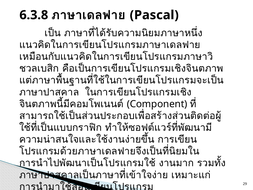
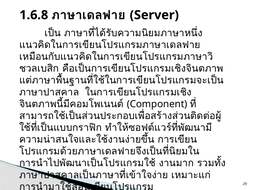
6.3.8: 6.3.8 -> 1.6.8
Pascal: Pascal -> Server
